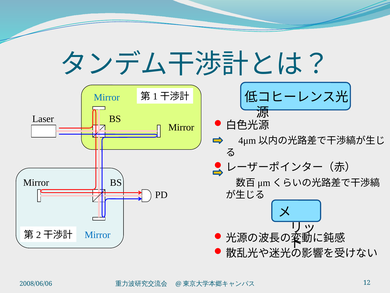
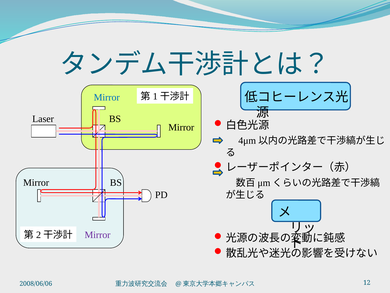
Mirror at (98, 235) colour: blue -> purple
